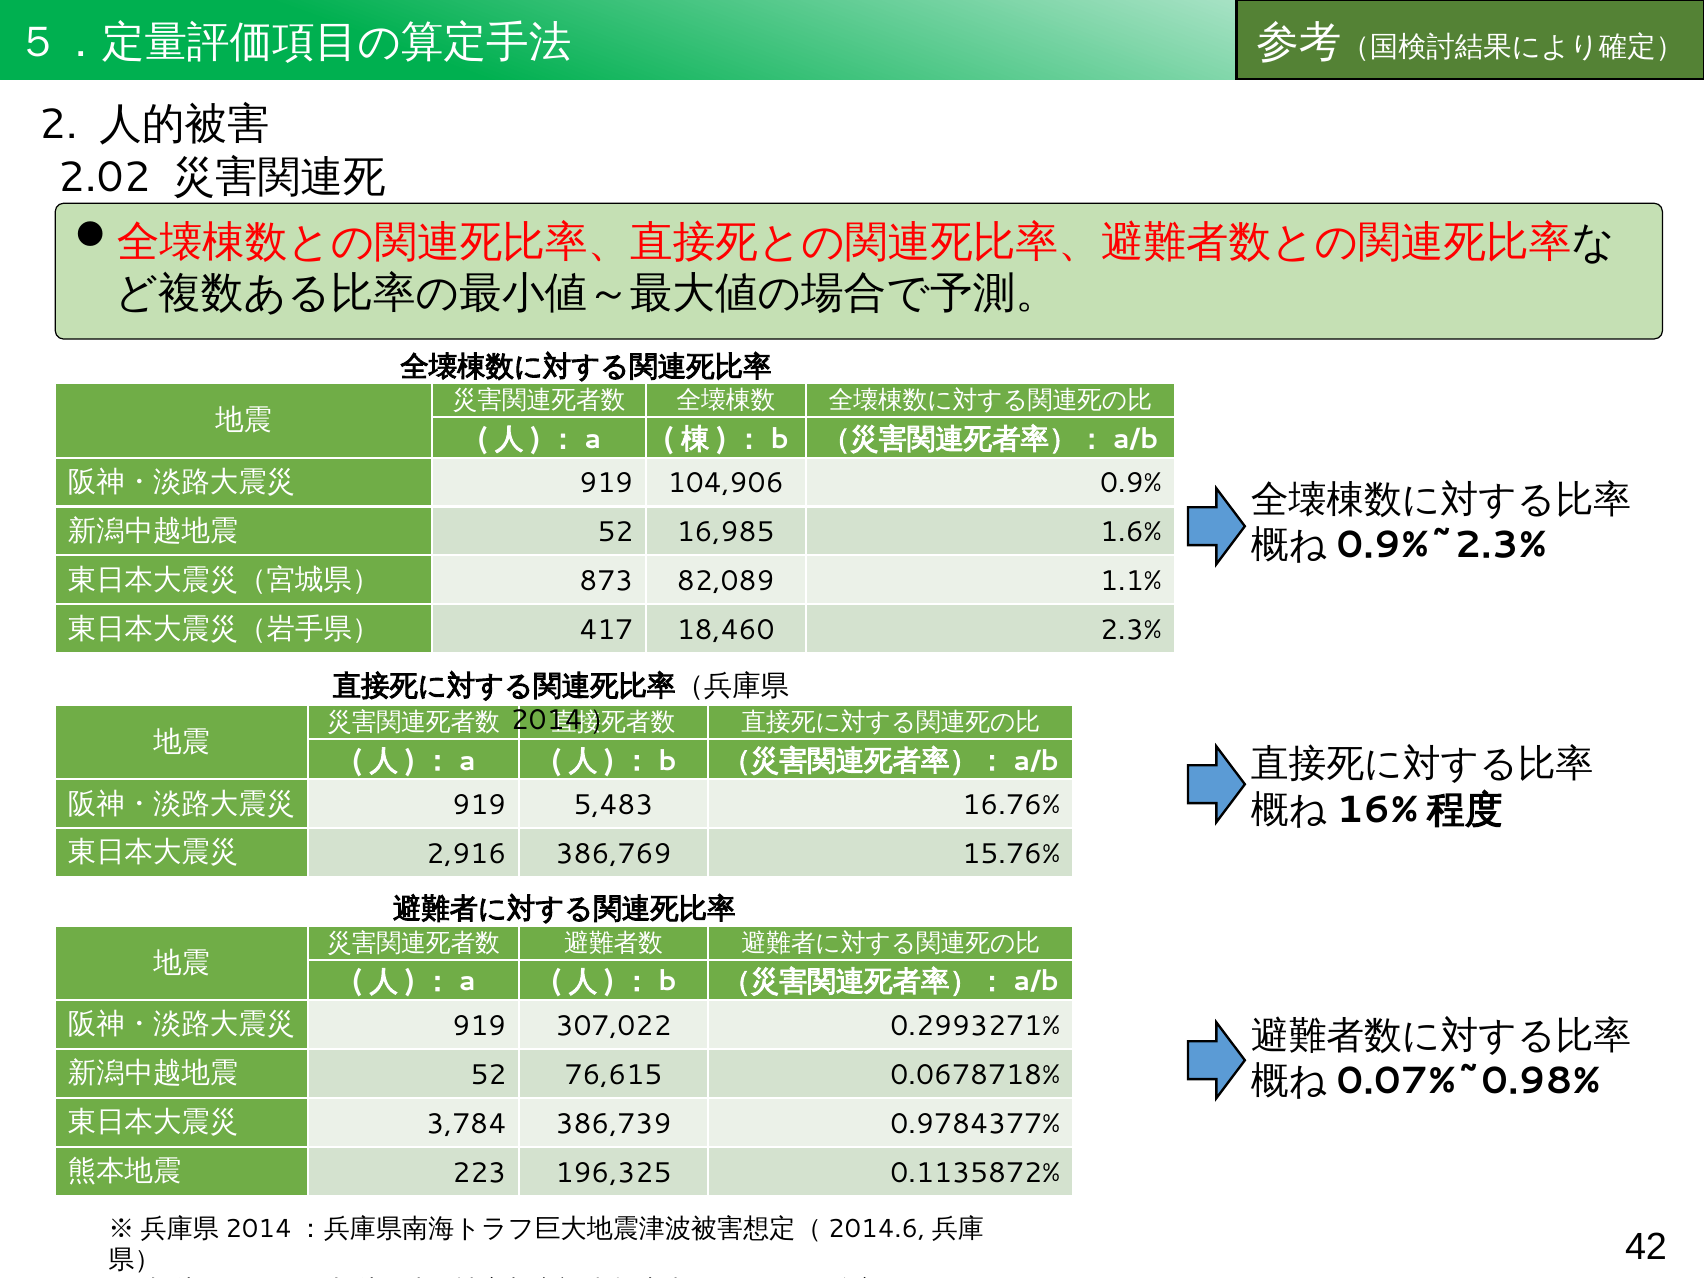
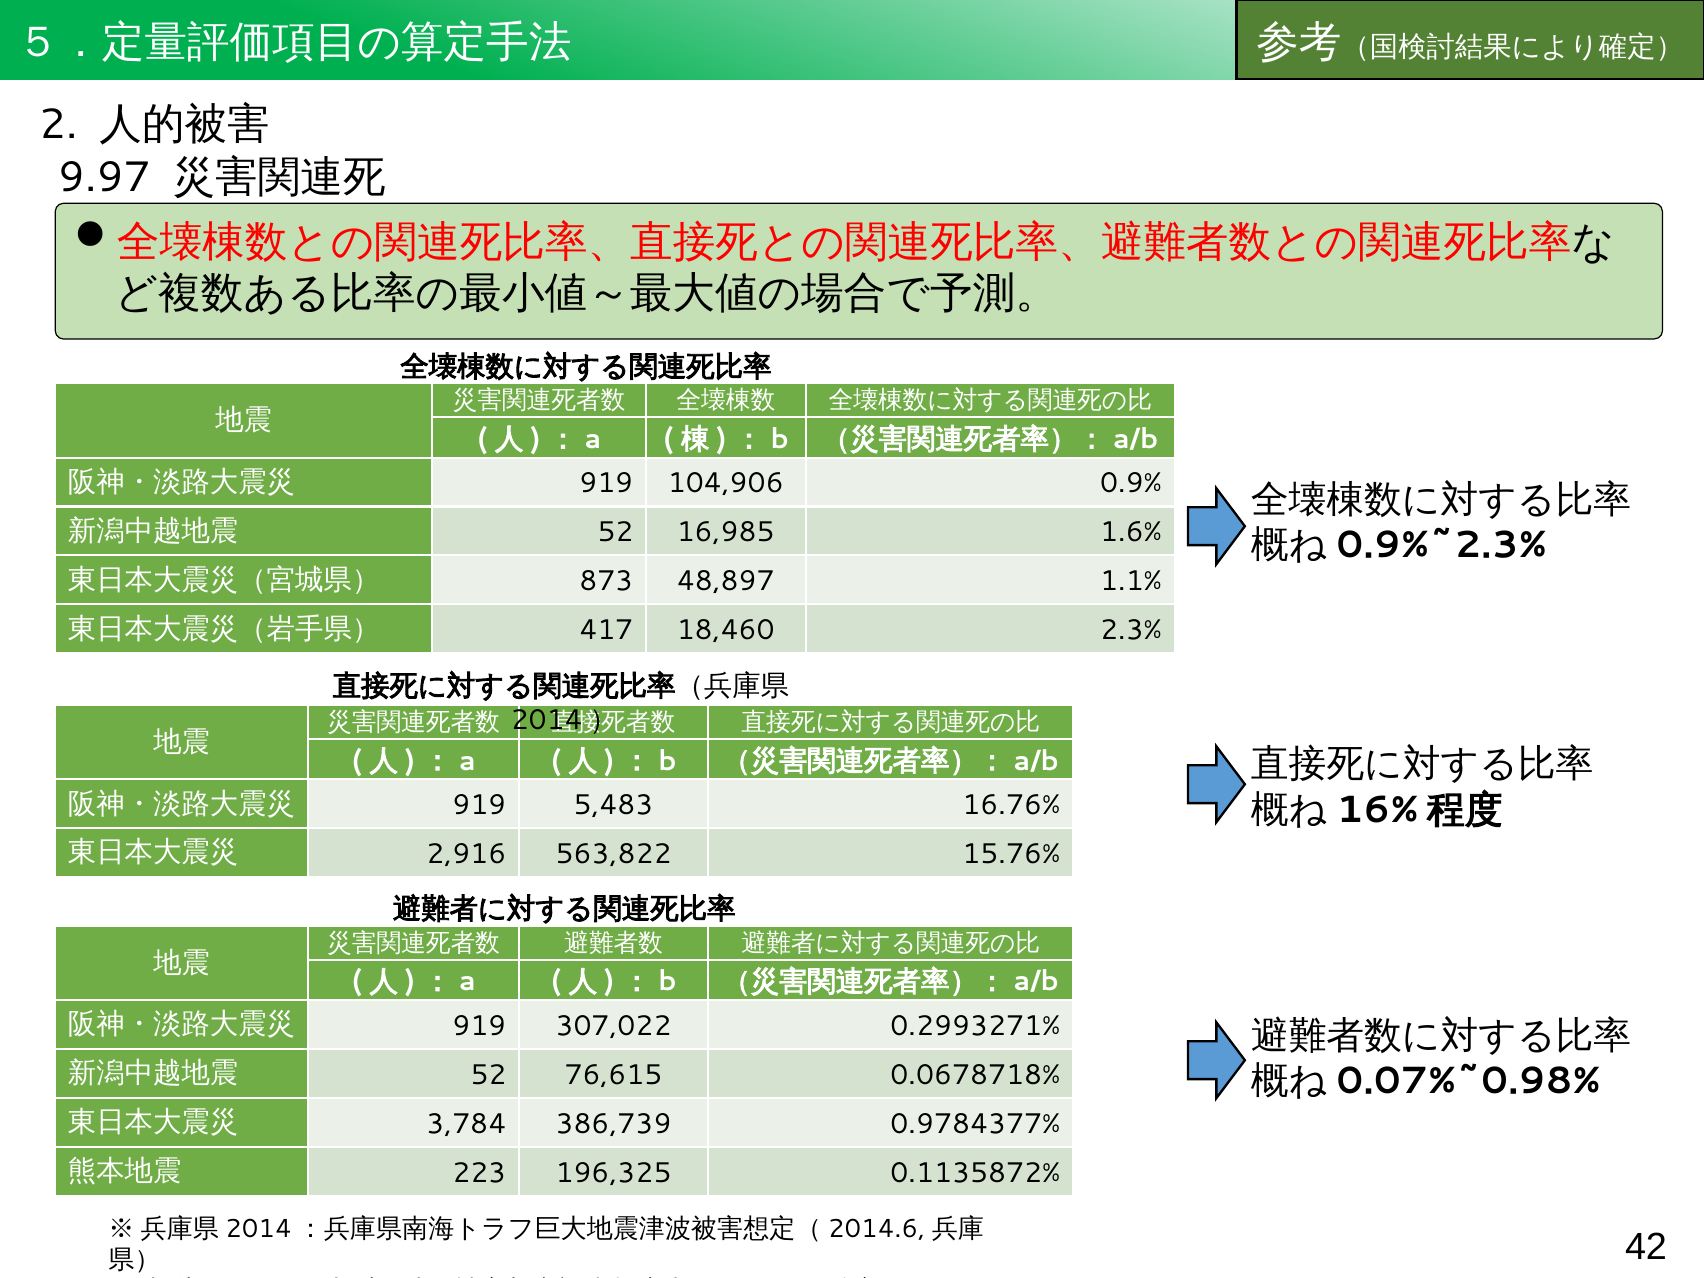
2.02: 2.02 -> 9.97
82,089: 82,089 -> 48,897
386,769: 386,769 -> 563,822
